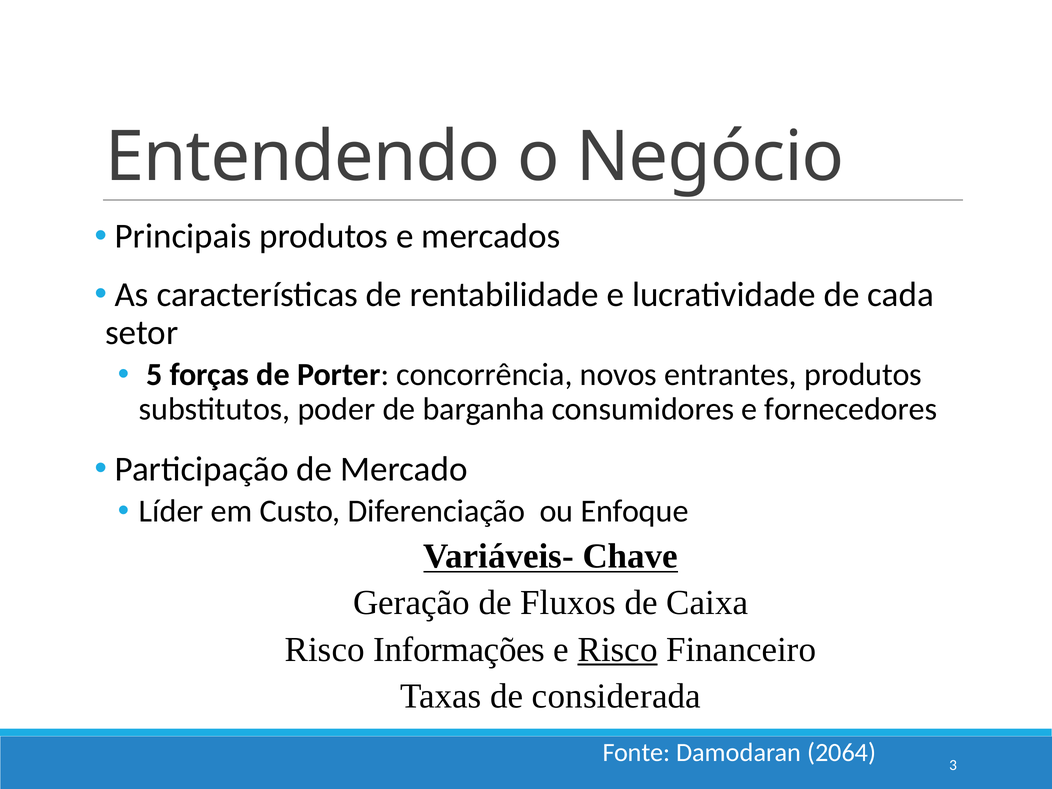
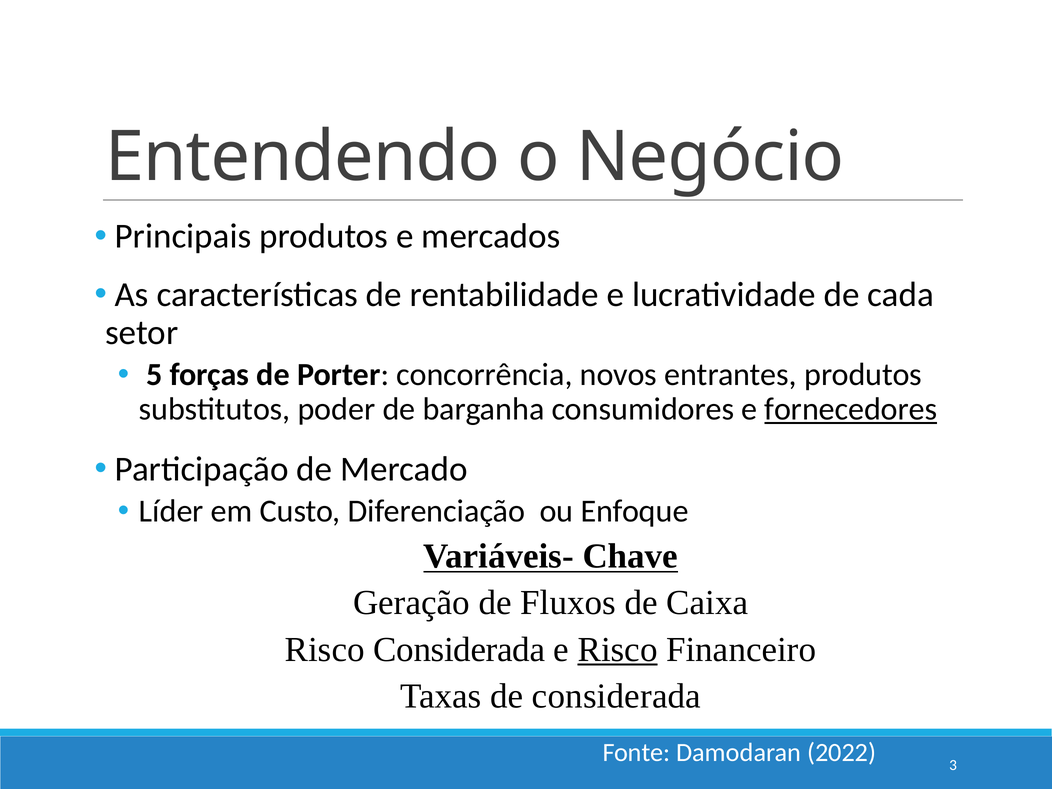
fornecedores underline: none -> present
Risco Informações: Informações -> Considerada
2064: 2064 -> 2022
